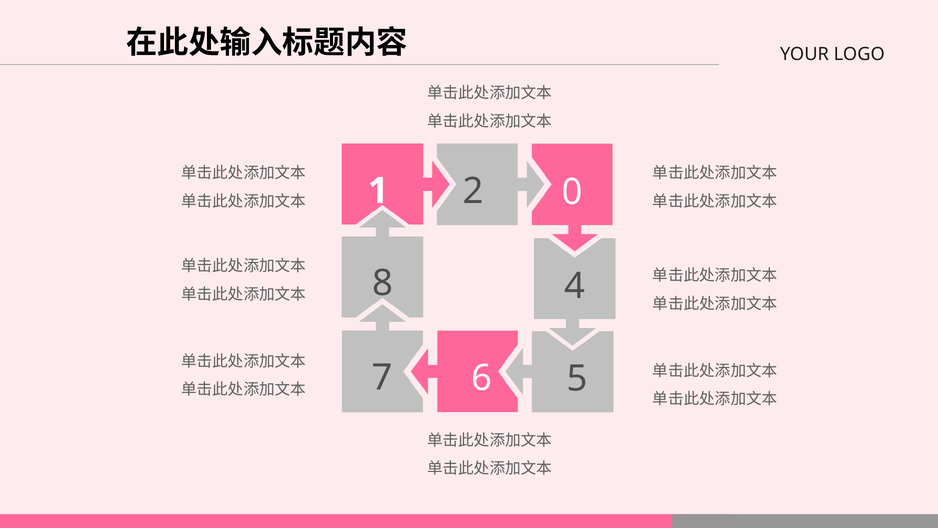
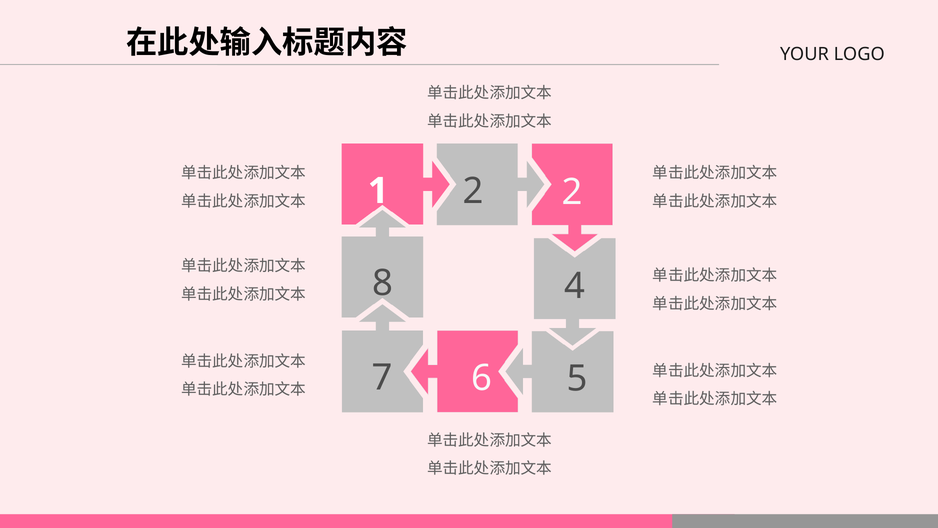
2 0: 0 -> 2
